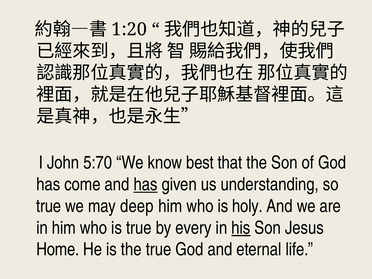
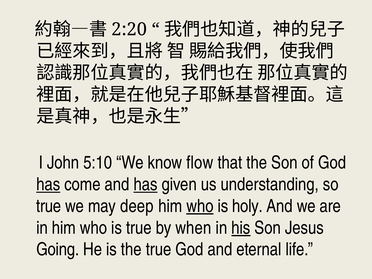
1:20: 1:20 -> 2:20
5:70: 5:70 -> 5:10
best: best -> flow
has at (48, 184) underline: none -> present
who at (200, 206) underline: none -> present
every: every -> when
Home: Home -> Going
